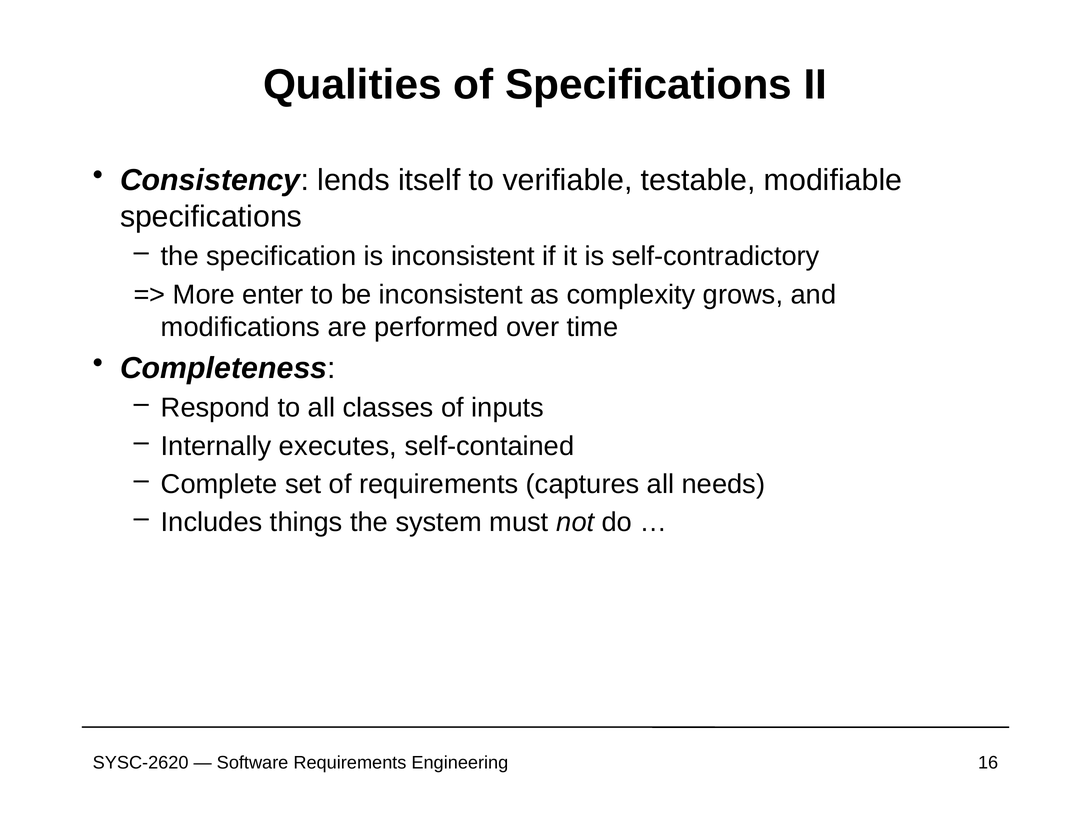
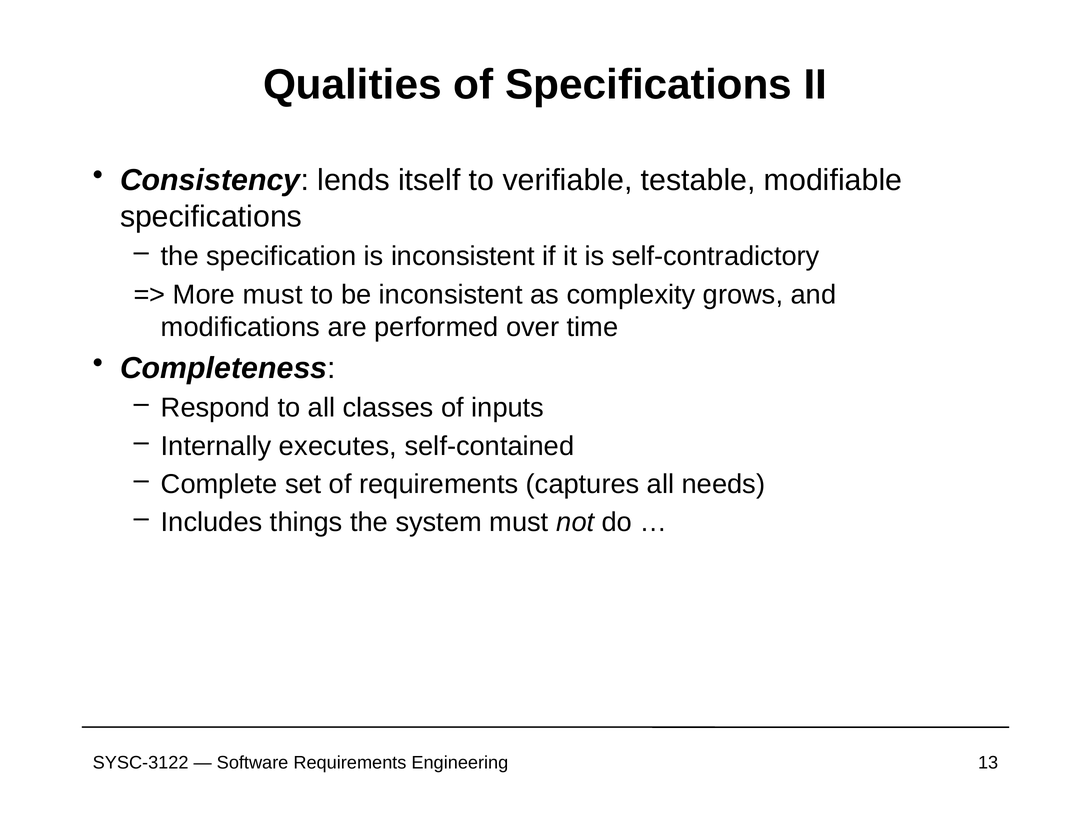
More enter: enter -> must
SYSC-2620: SYSC-2620 -> SYSC-3122
16: 16 -> 13
